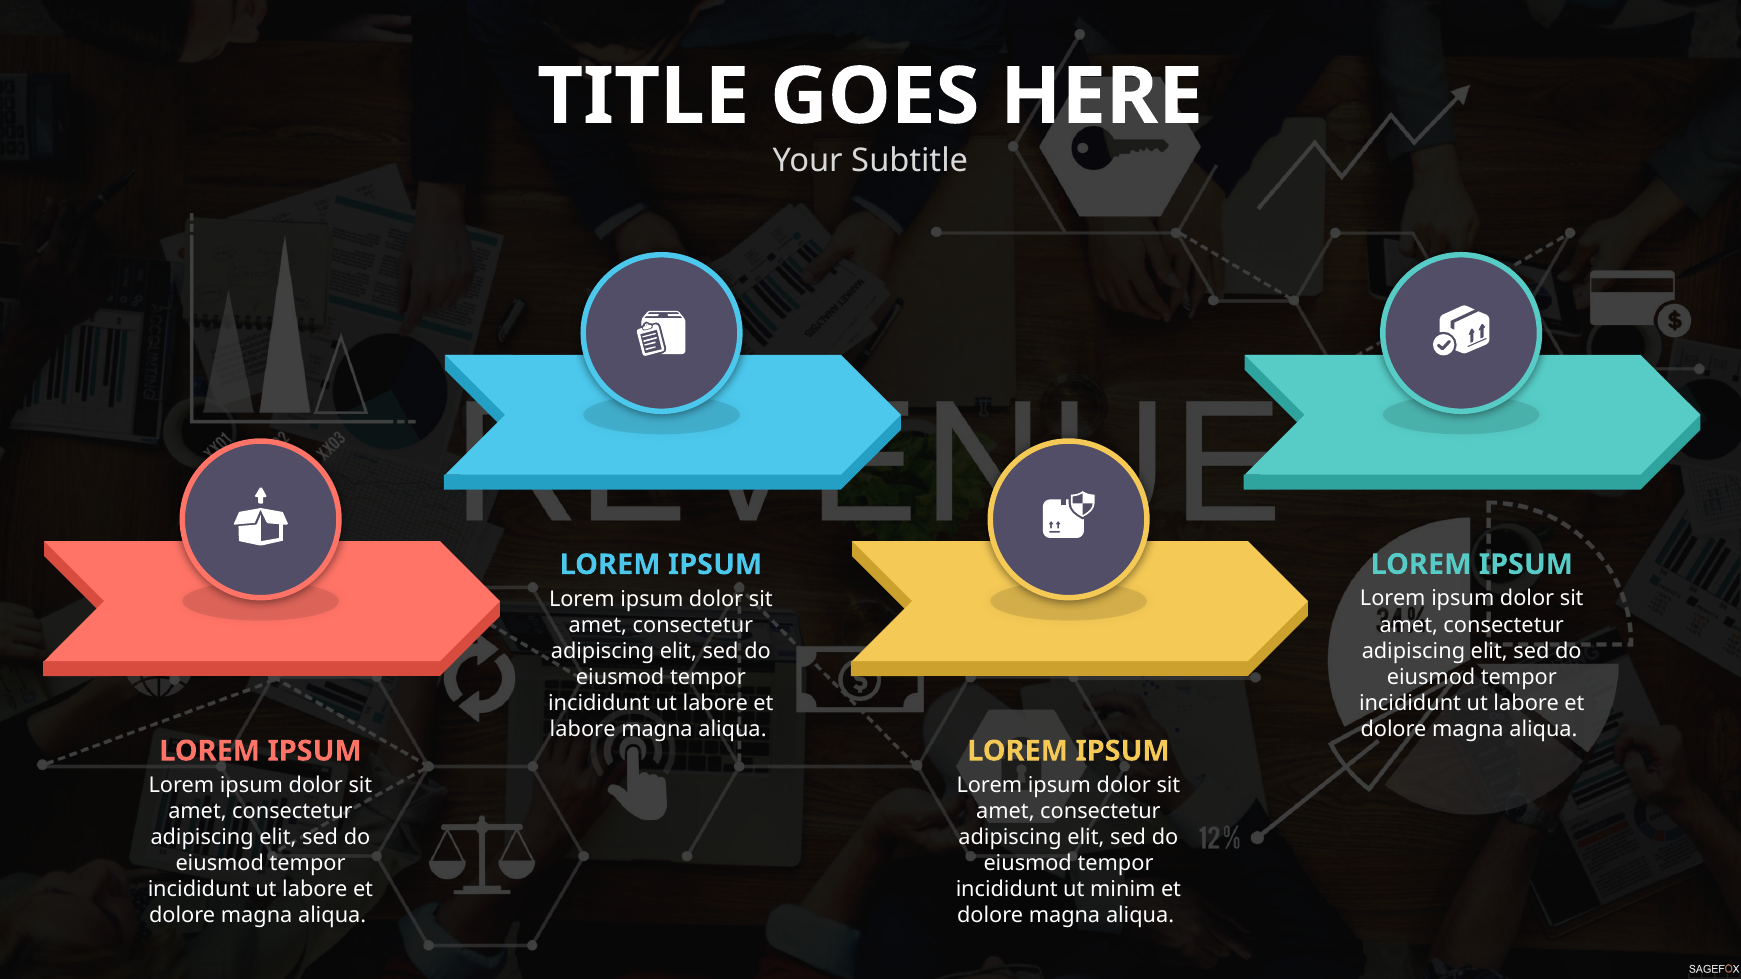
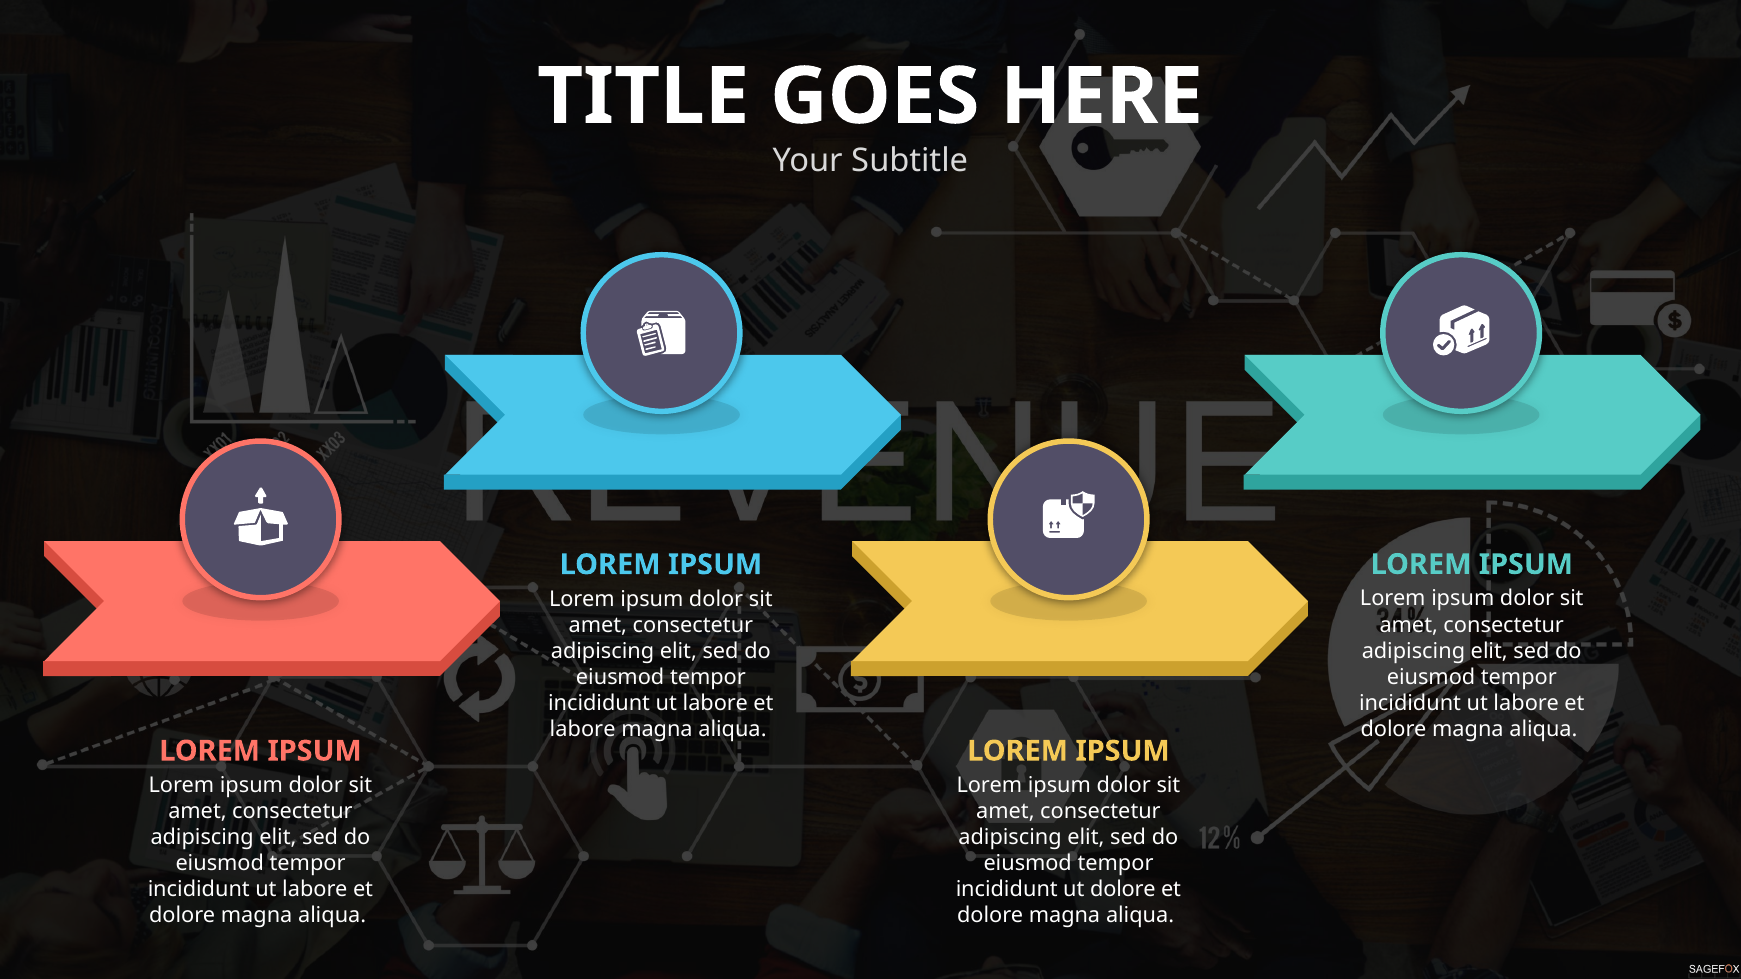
ut minim: minim -> dolore
